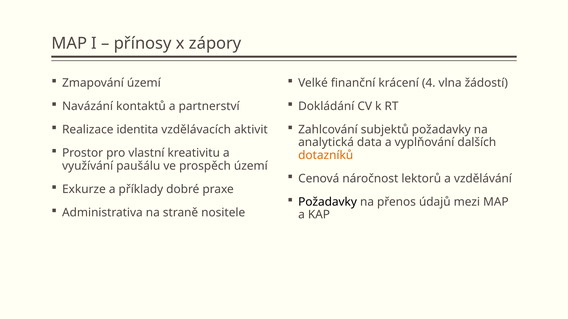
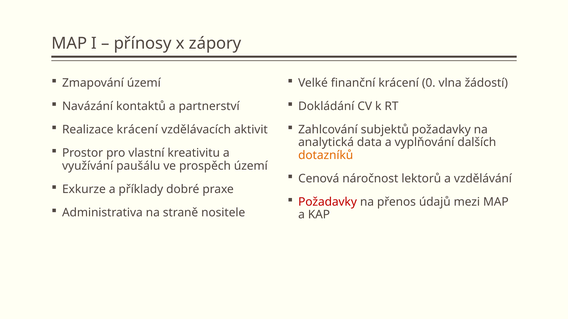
4: 4 -> 0
Realizace identita: identita -> krácení
Požadavky at (328, 202) colour: black -> red
